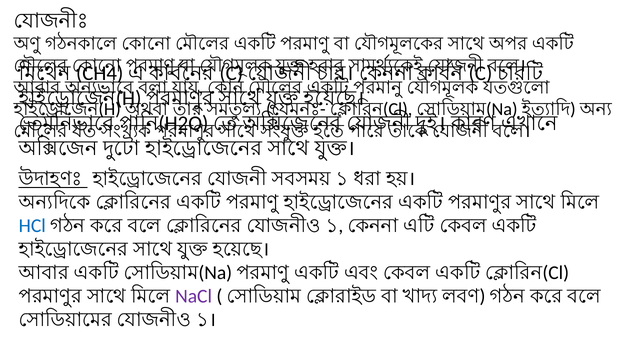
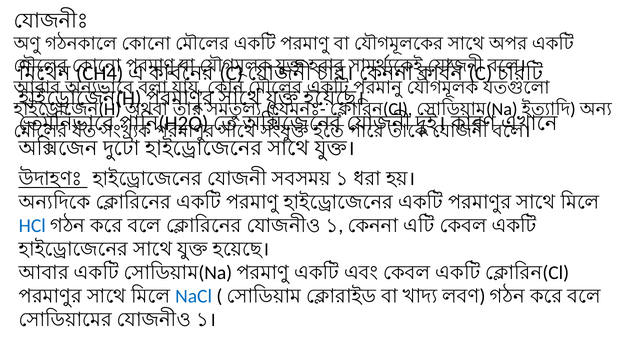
NaCl colour: purple -> blue
